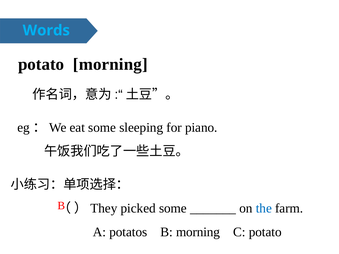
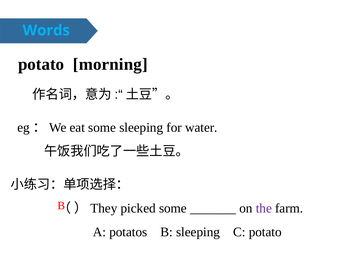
piano: piano -> water
the colour: blue -> purple
B morning: morning -> sleeping
